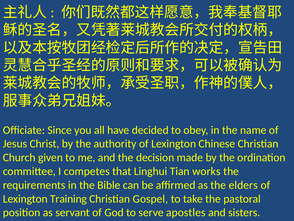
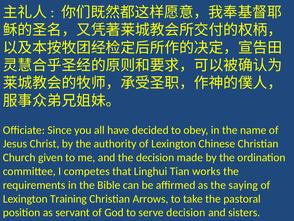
elders: elders -> saying
Gospel: Gospel -> Arrows
serve apostles: apostles -> decision
